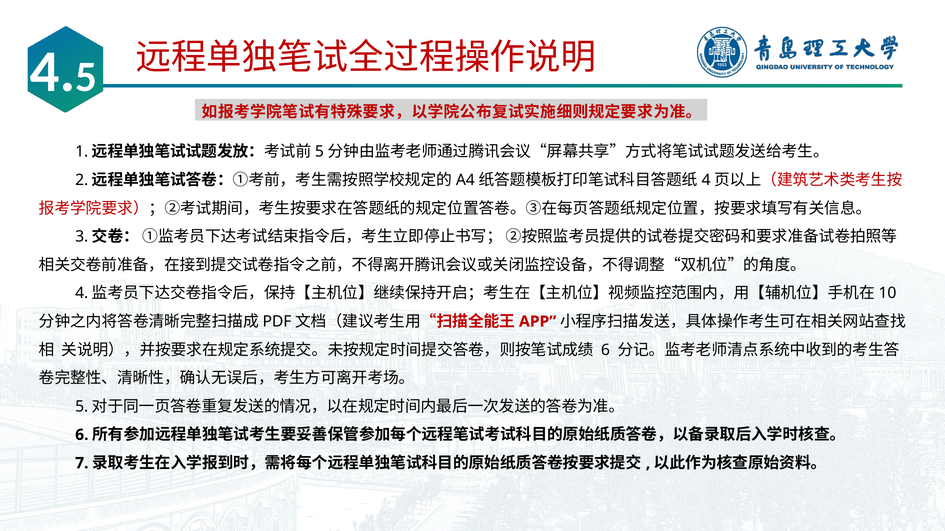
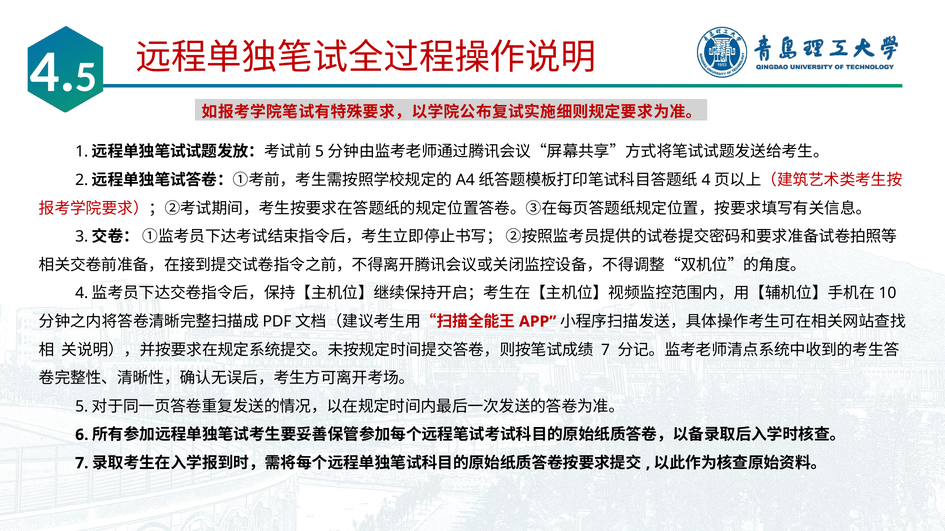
6 at (605, 350): 6 -> 7
